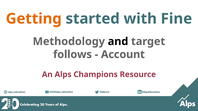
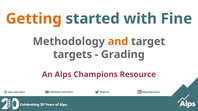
and colour: black -> orange
follows: follows -> targets
Account: Account -> Grading
